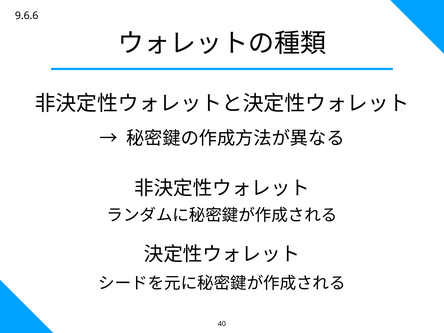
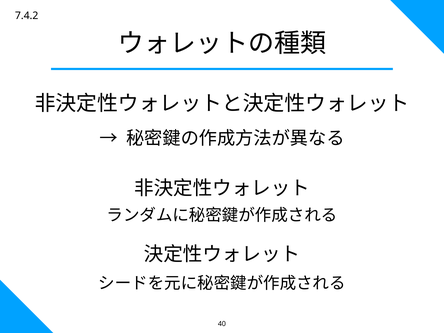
9.6.6: 9.6.6 -> 7.4.2
